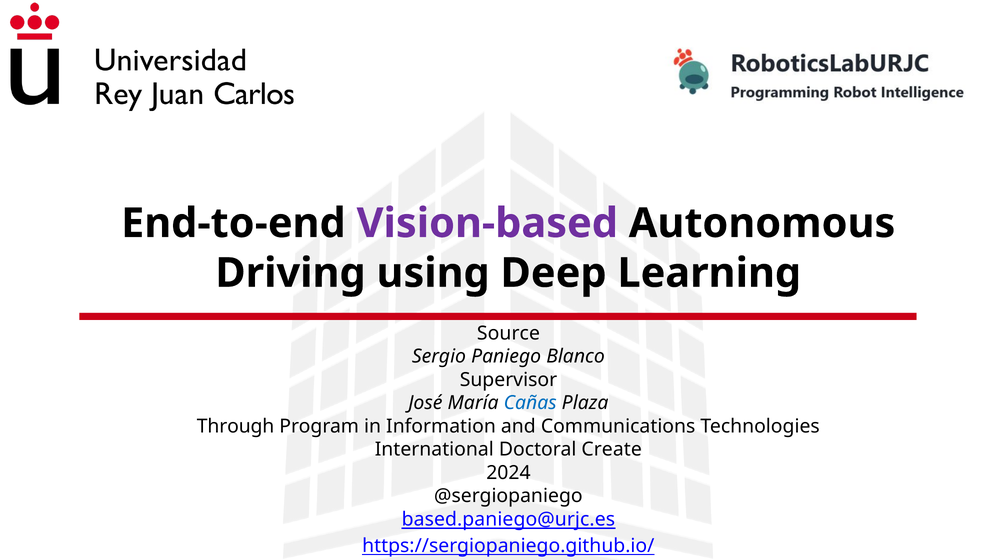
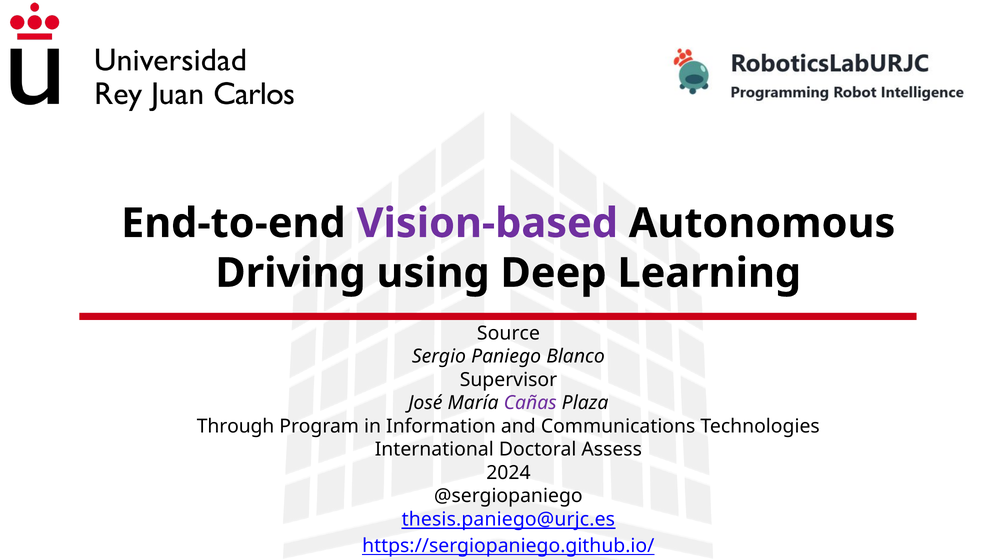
Cañas colour: blue -> purple
Create: Create -> Assess
based.paniego@urjc.es: based.paniego@urjc.es -> thesis.paniego@urjc.es
